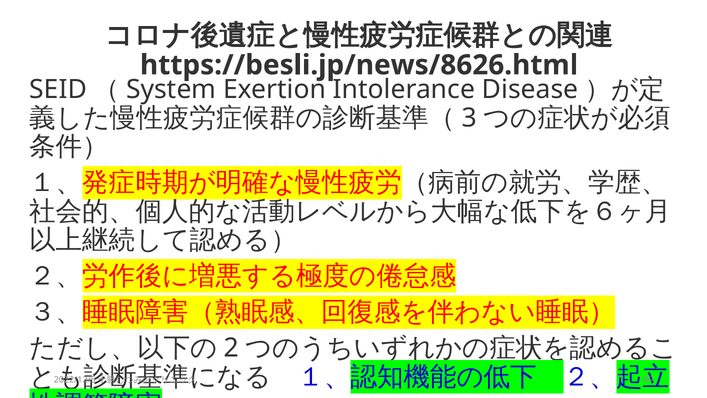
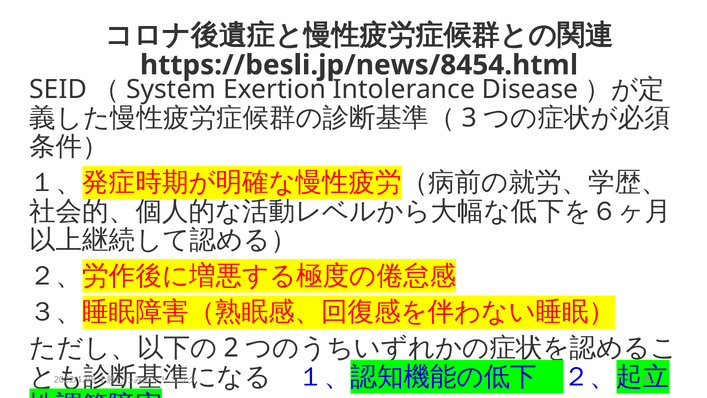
https://besli.jp/news/8626.html: https://besli.jp/news/8626.html -> https://besli.jp/news/8454.html
